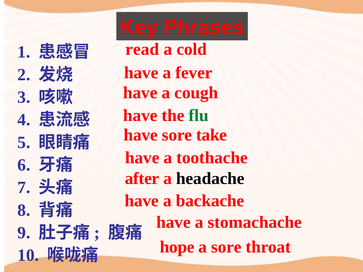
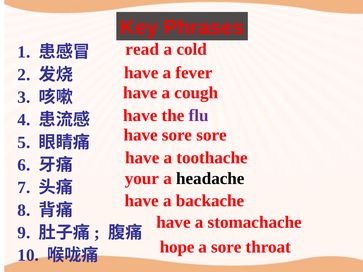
flu colour: green -> purple
sore take: take -> sore
after: after -> your
